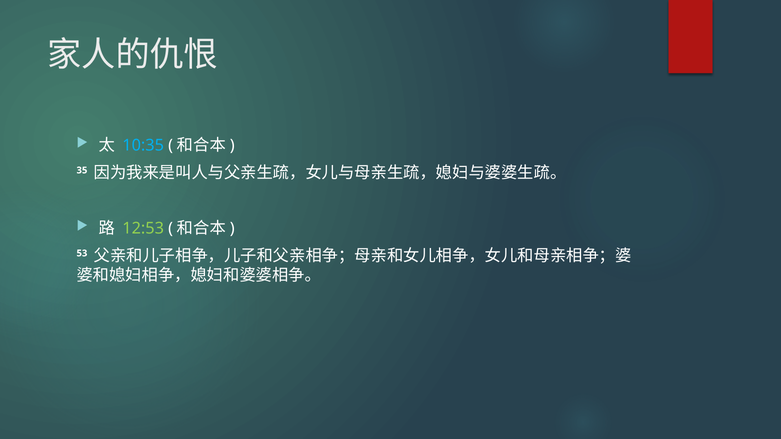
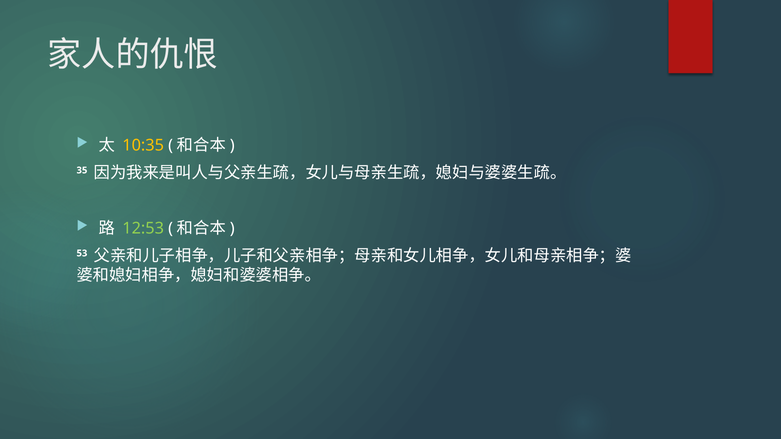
10:35 colour: light blue -> yellow
